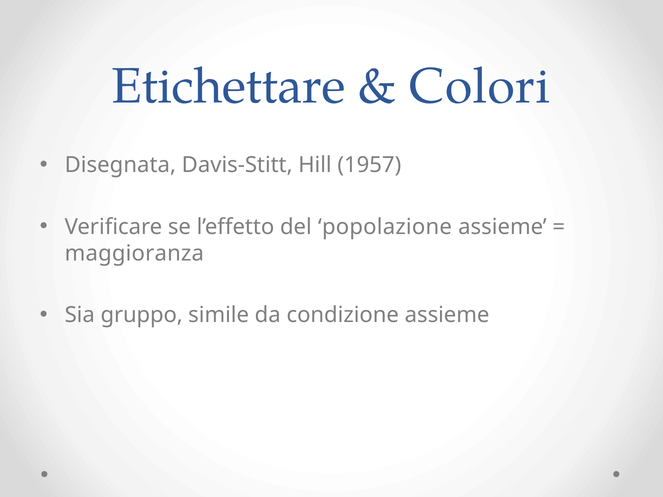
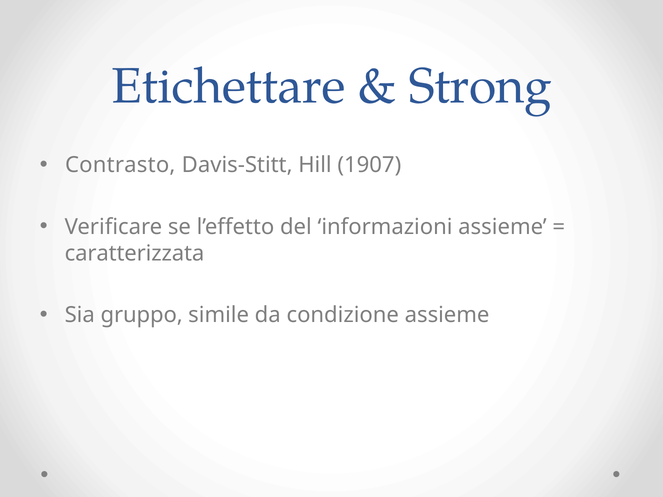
Colori: Colori -> Strong
Disegnata: Disegnata -> Contrasto
1957: 1957 -> 1907
popolazione: popolazione -> informazioni
maggioranza: maggioranza -> caratterizzata
